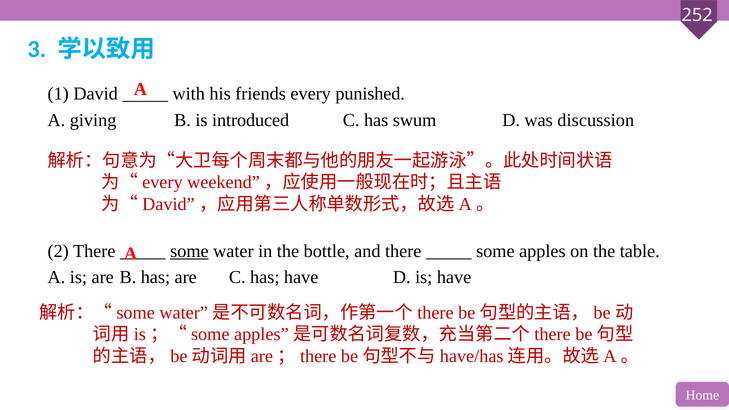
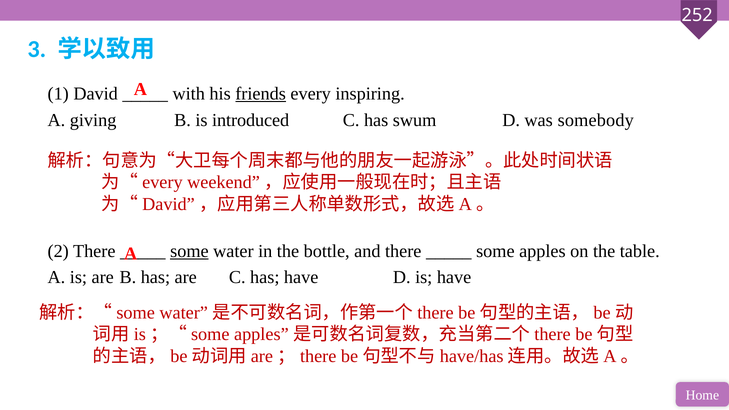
friends underline: none -> present
punished: punished -> inspiring
discussion: discussion -> somebody
